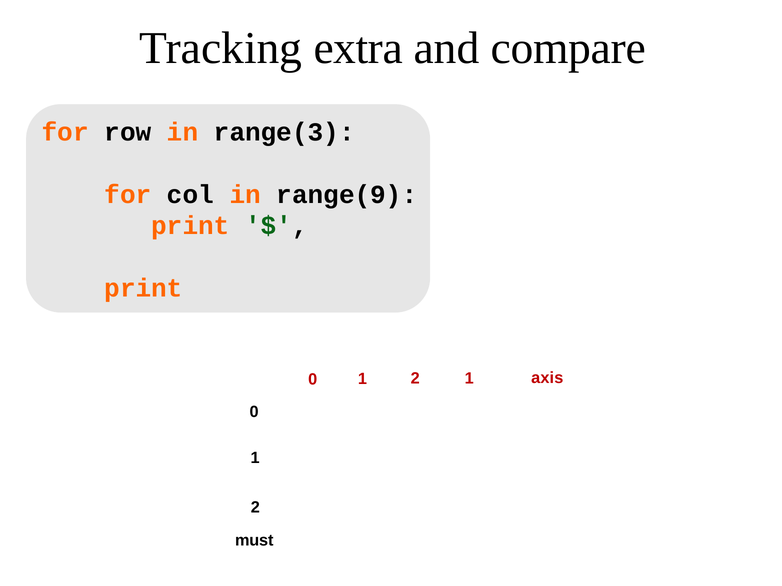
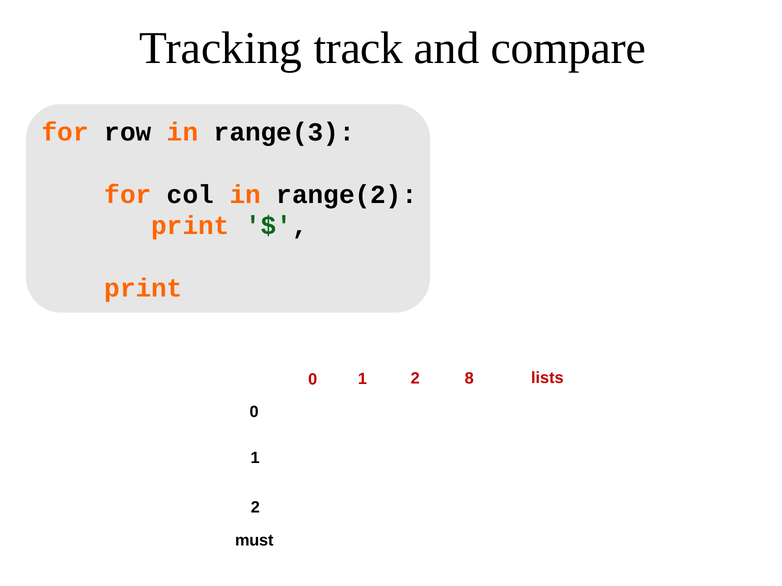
extra: extra -> track
range(9: range(9 -> range(2
1 at (469, 379): 1 -> 8
axis: axis -> lists
